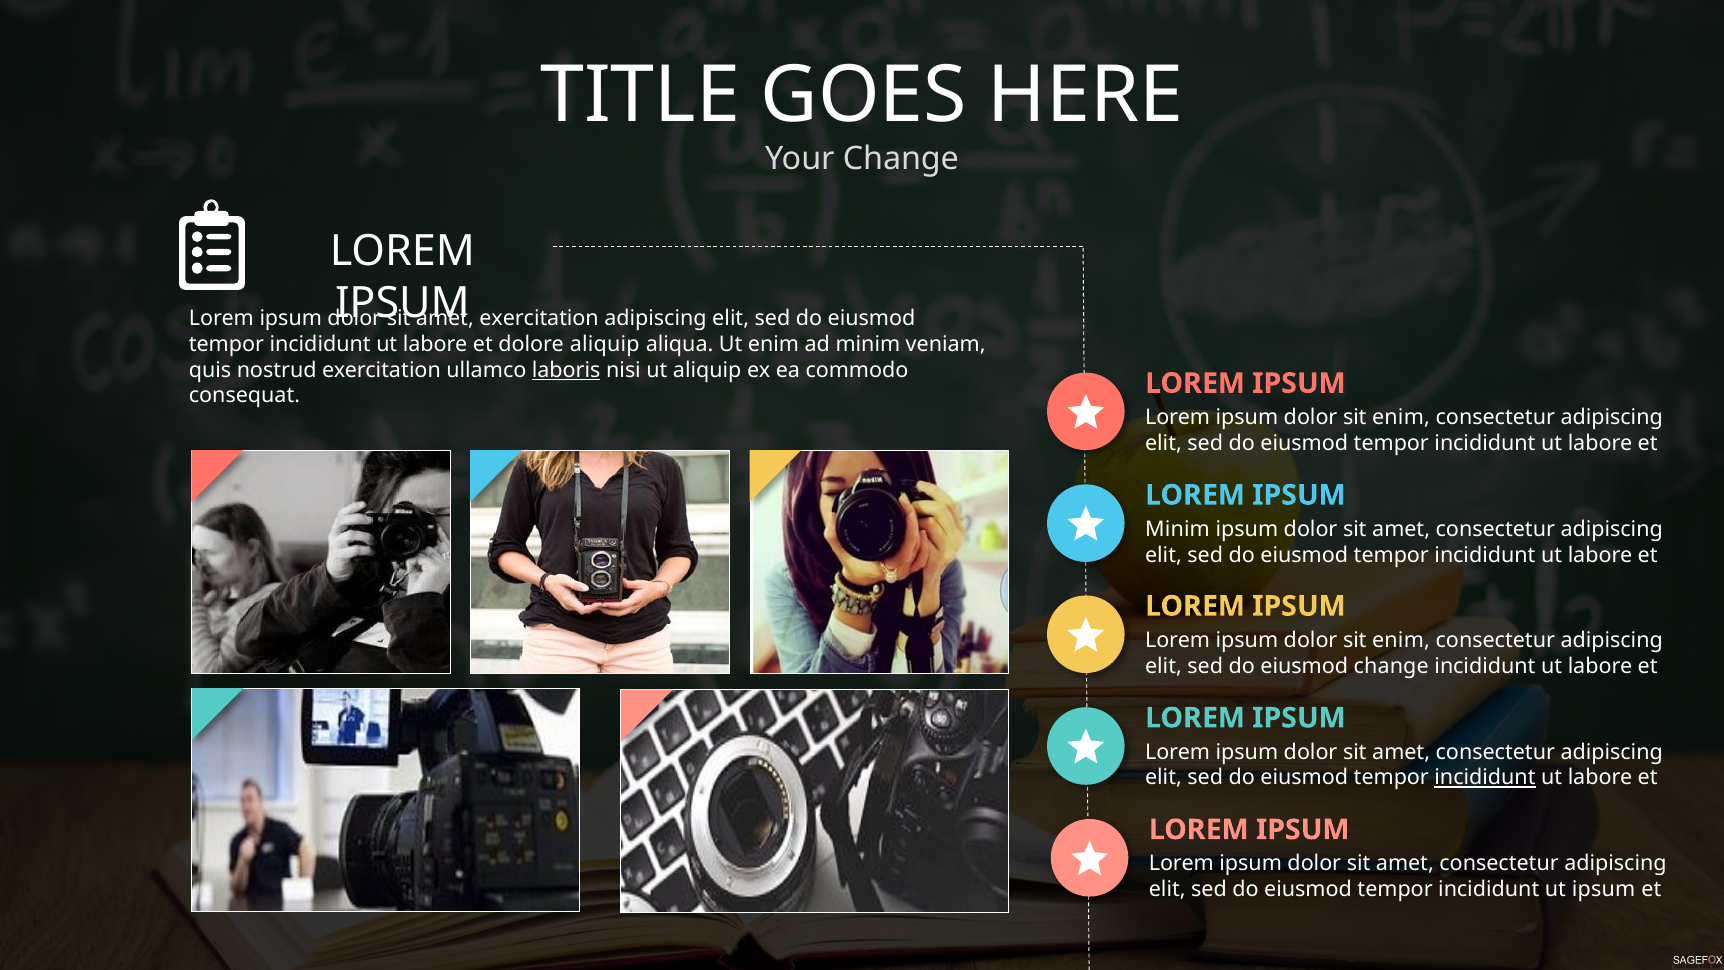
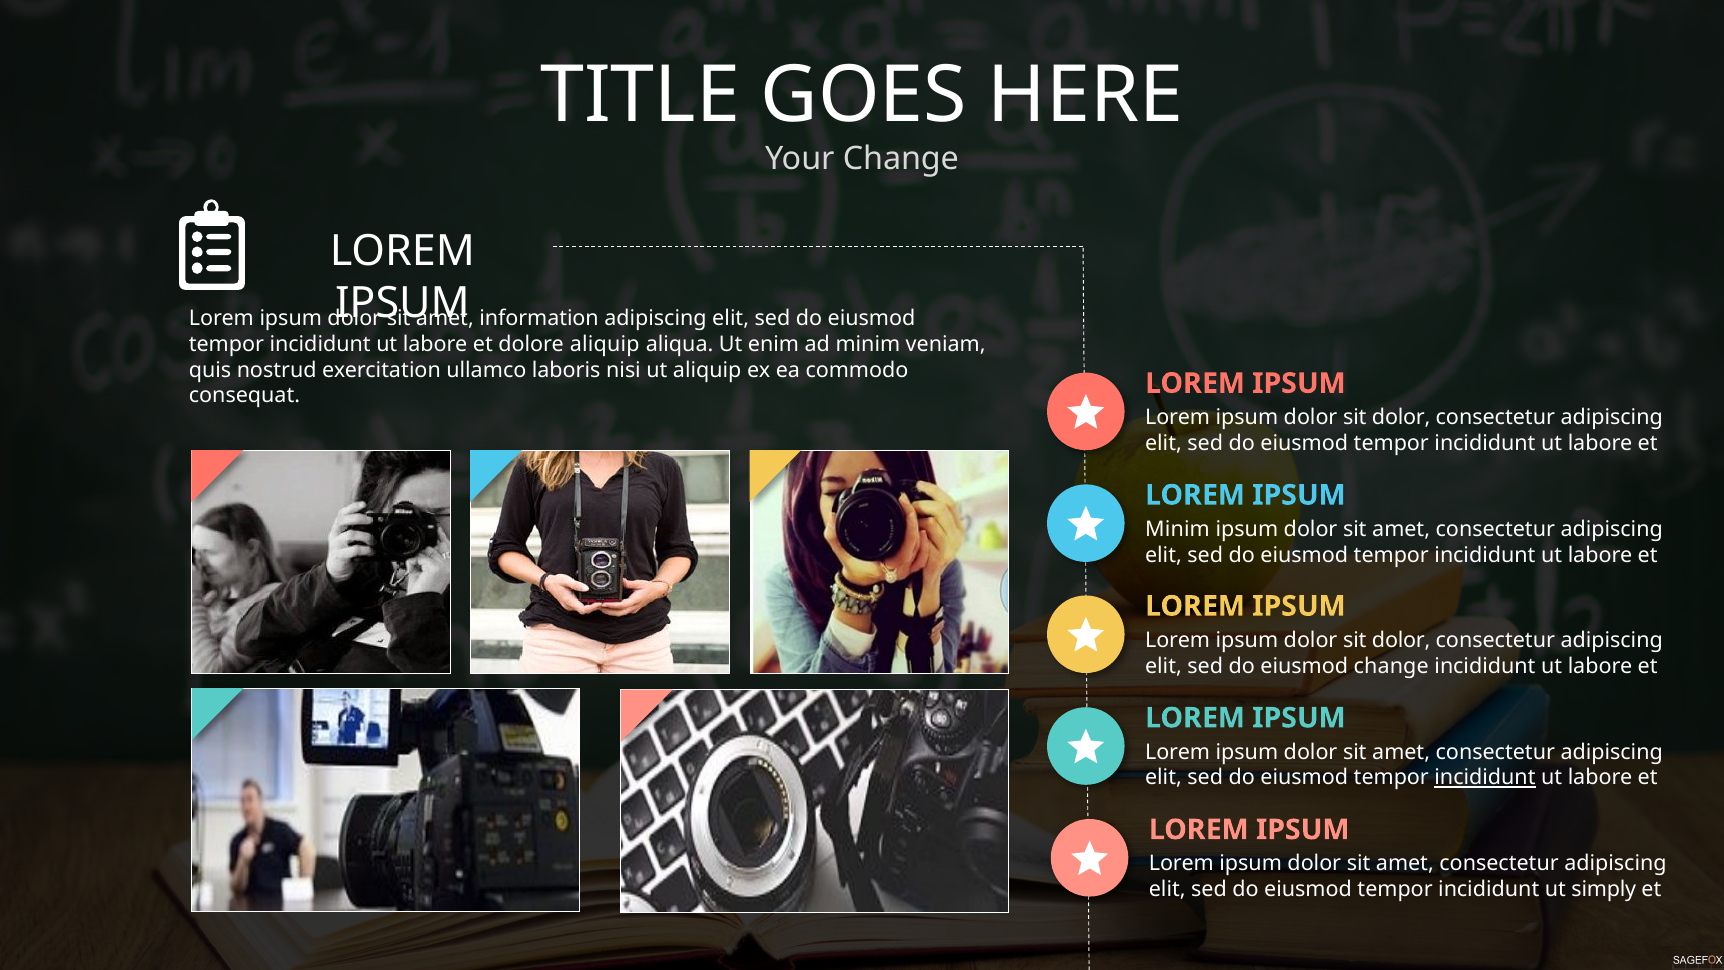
exercitation at (539, 318): exercitation -> information
laboris underline: present -> none
enim at (1401, 417): enim -> dolor
enim at (1401, 640): enim -> dolor
ut ipsum: ipsum -> simply
